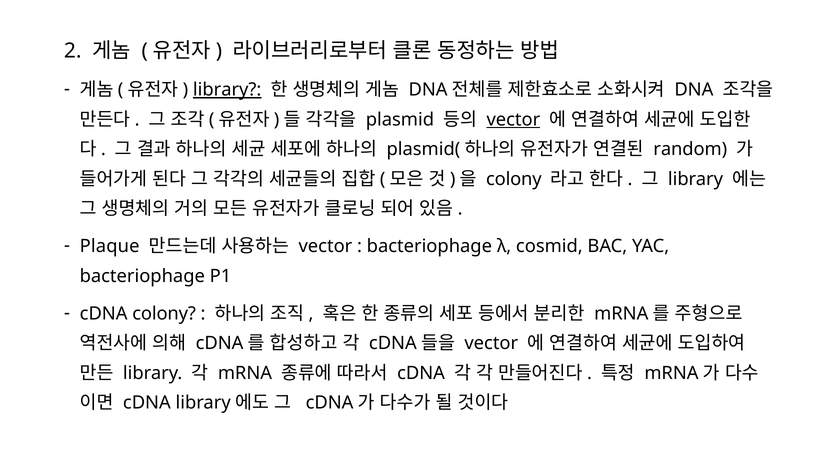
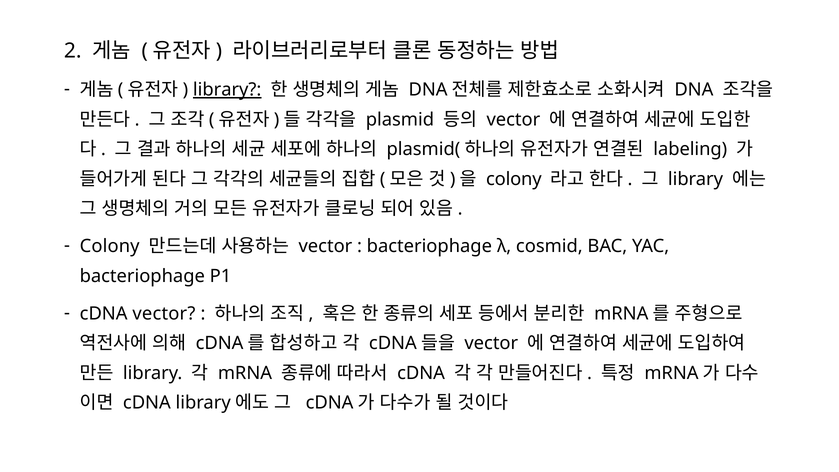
vector at (513, 120) underline: present -> none
random: random -> labeling
Plaque at (110, 246): Plaque -> Colony
cDNA colony: colony -> vector
